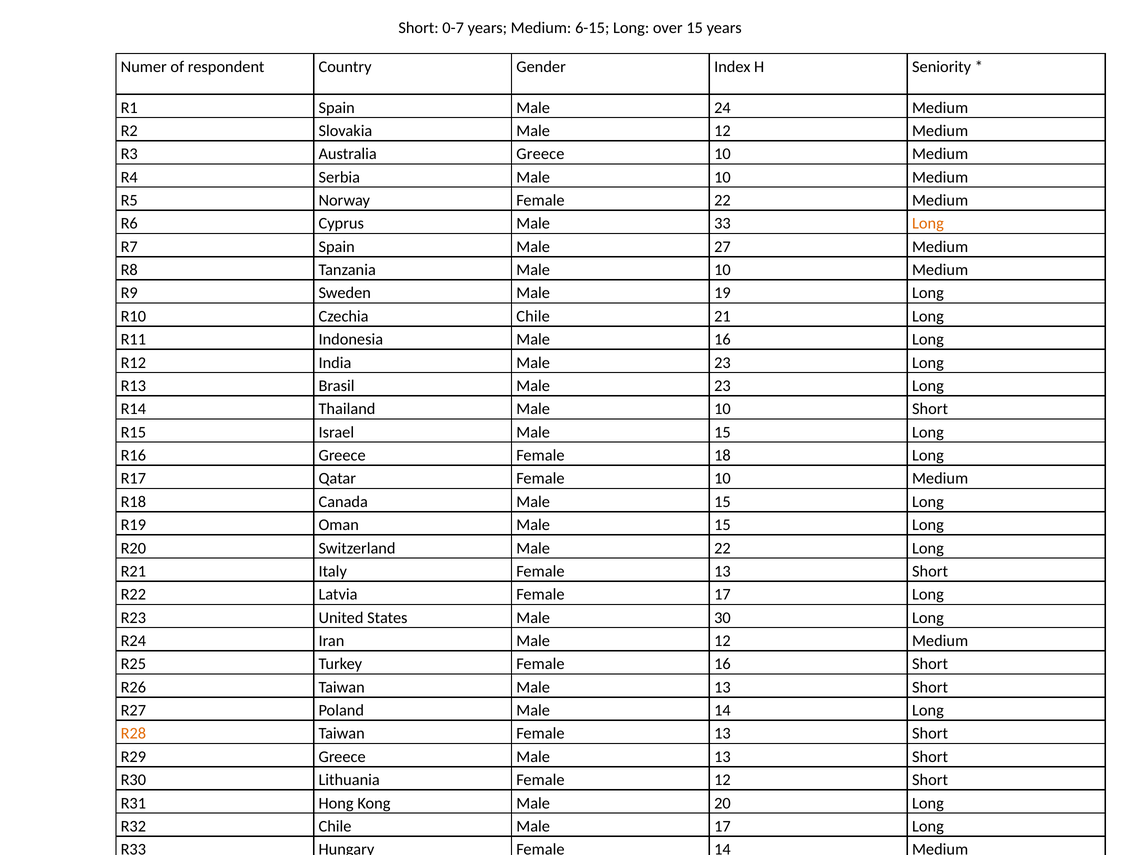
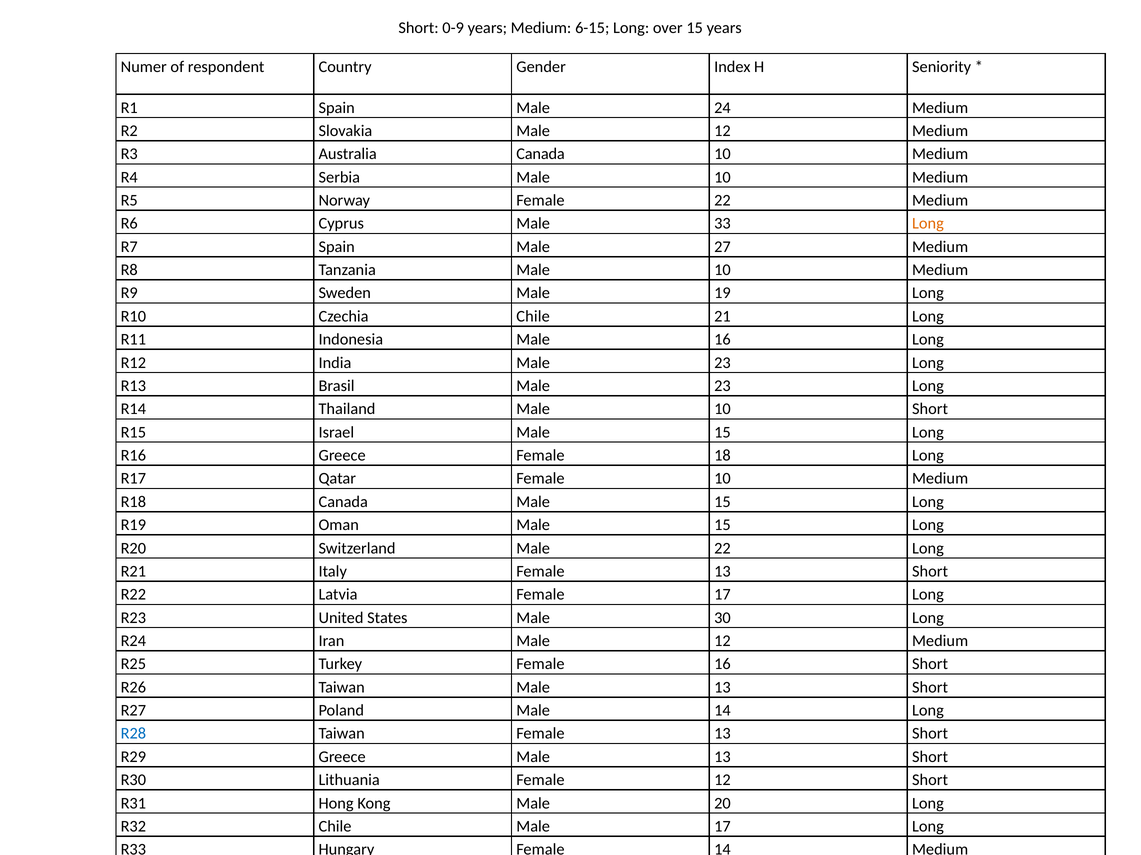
0-7: 0-7 -> 0-9
Australia Greece: Greece -> Canada
R28 colour: orange -> blue
